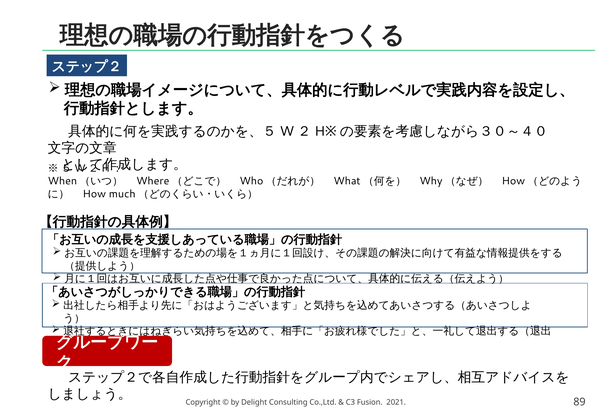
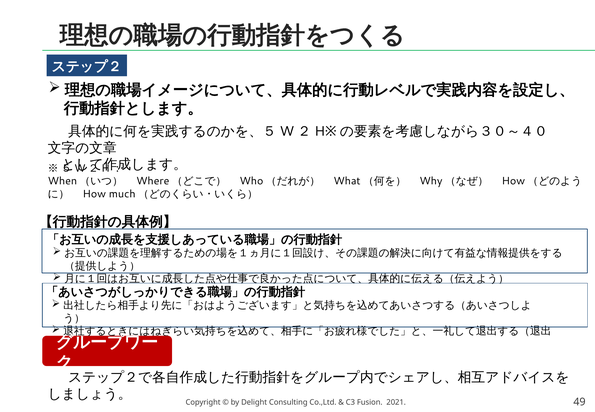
89: 89 -> 49
